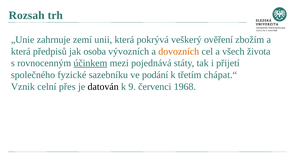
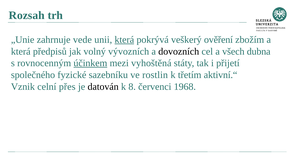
zemí: zemí -> vede
která at (124, 40) underline: none -> present
osoba: osoba -> volný
dovozních colour: orange -> black
života: života -> dubna
pojednává: pojednává -> vyhoštěná
podání: podání -> rostlin
chápat.“: chápat.“ -> aktivní.“
9: 9 -> 8
